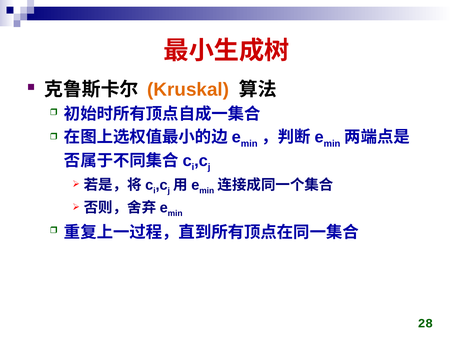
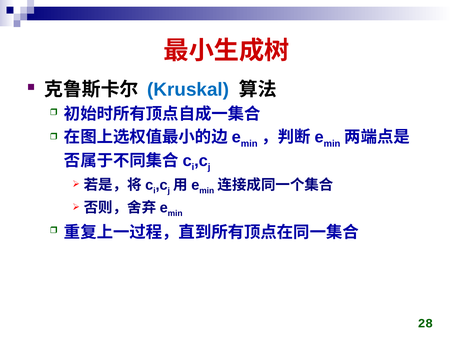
Kruskal colour: orange -> blue
